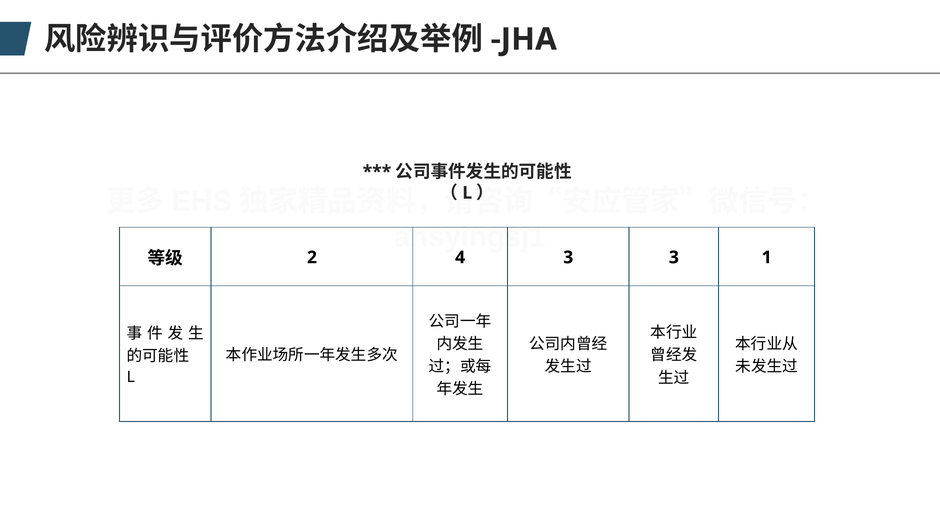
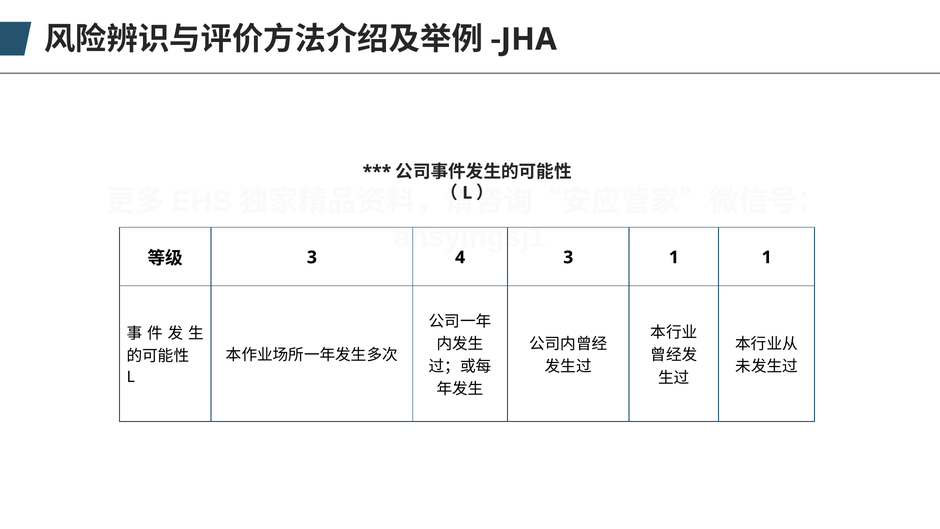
2 at (312, 257): 2 -> 3
3 3: 3 -> 1
